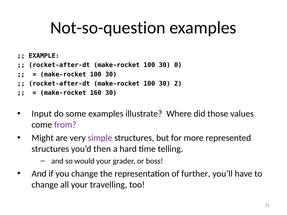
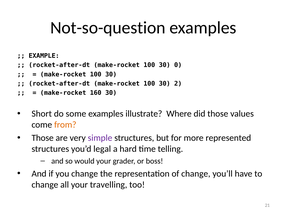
Input: Input -> Short
from colour: purple -> orange
Might at (43, 138): Might -> Those
then: then -> legal
of further: further -> change
